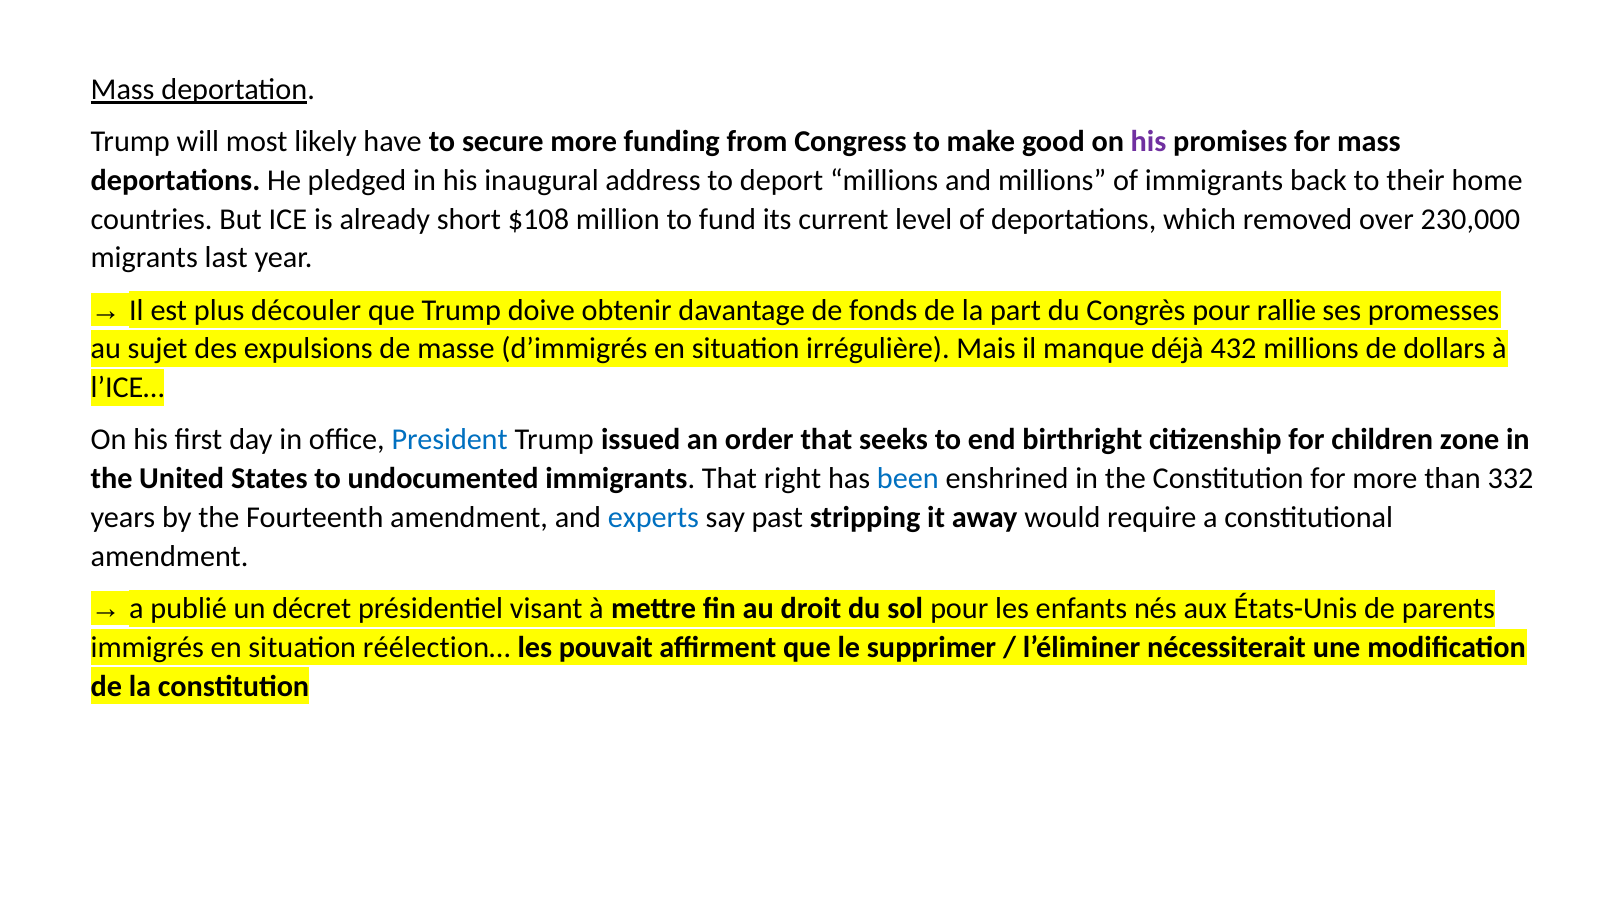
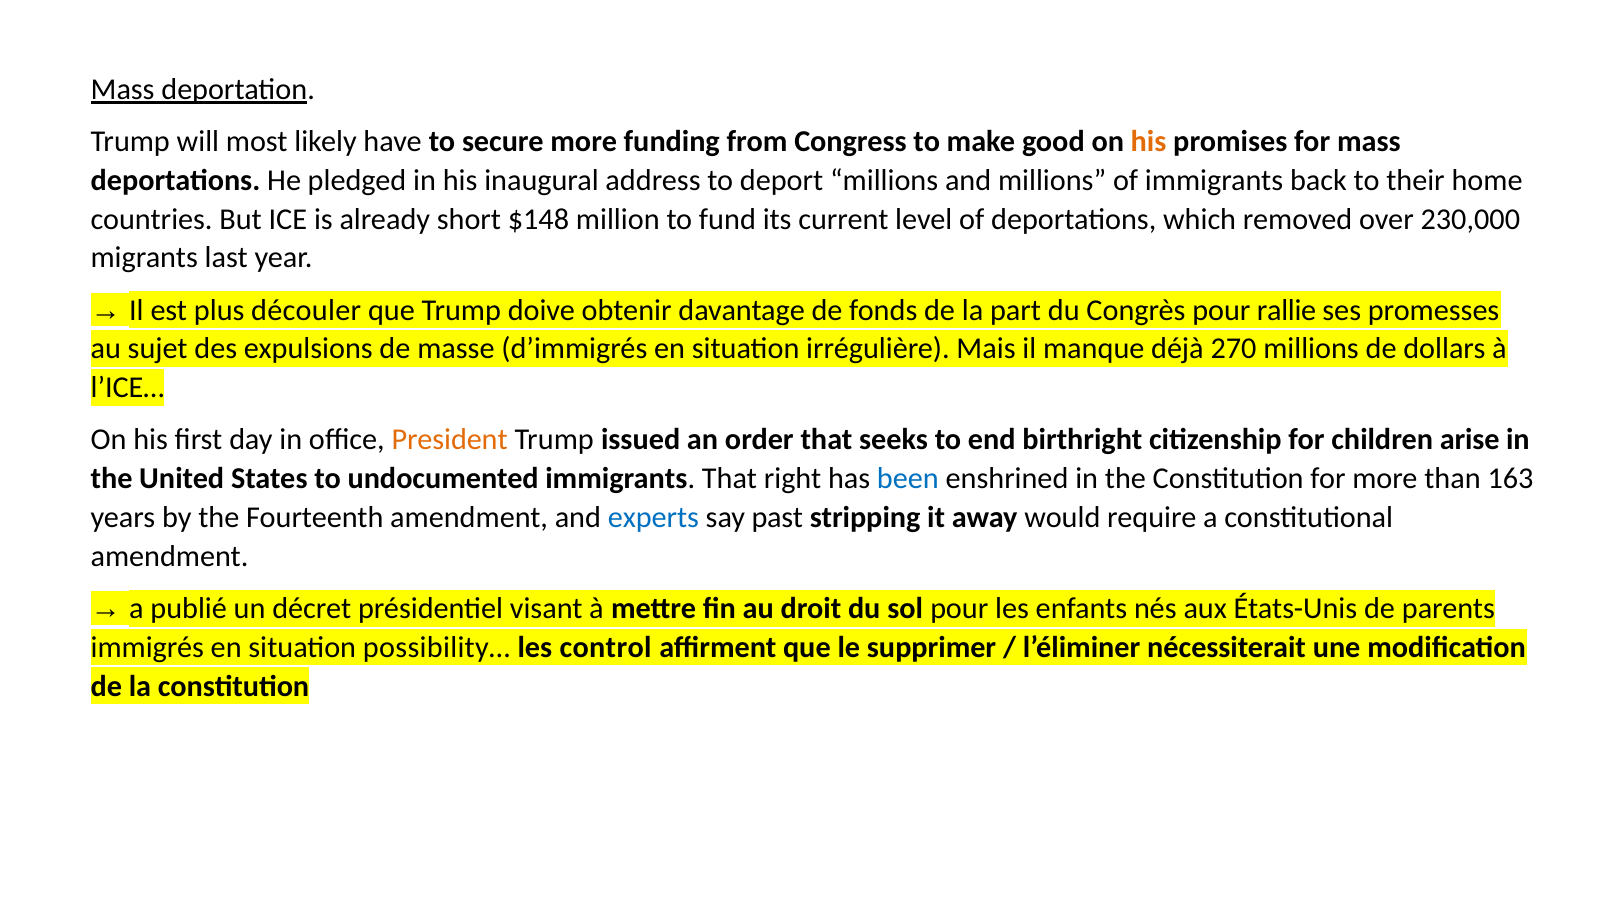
his at (1149, 141) colour: purple -> orange
$108: $108 -> $148
432: 432 -> 270
President colour: blue -> orange
zone: zone -> arise
332: 332 -> 163
réélection…: réélection… -> possibility…
pouvait: pouvait -> control
